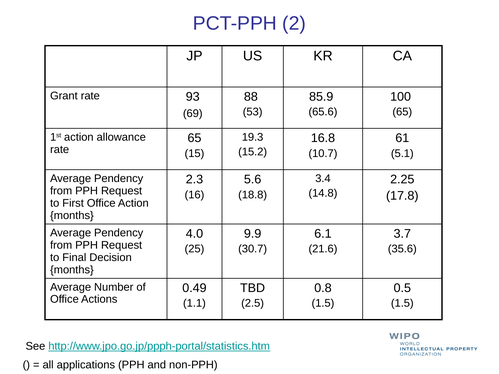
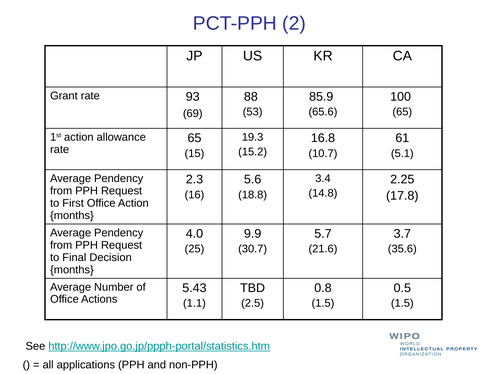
6.1: 6.1 -> 5.7
0.49: 0.49 -> 5.43
